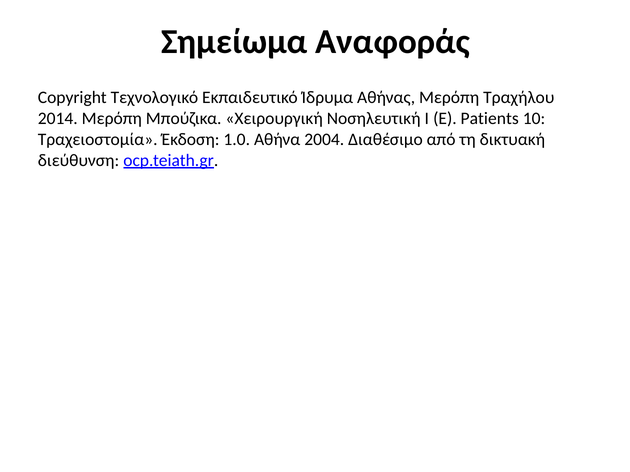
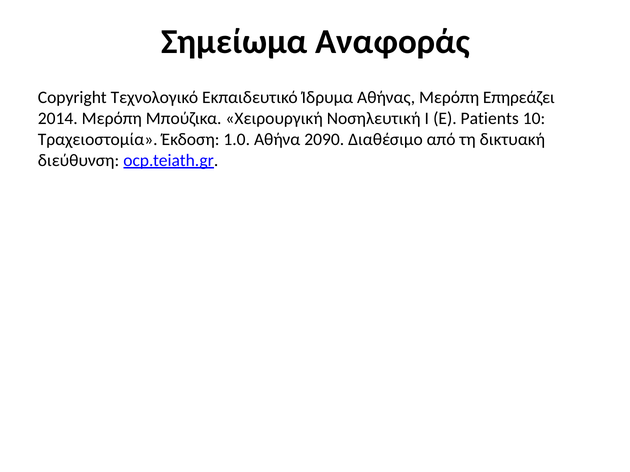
Τραχήλου: Τραχήλου -> Επηρεάζει
2004: 2004 -> 2090
